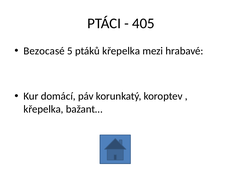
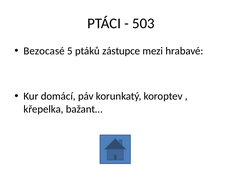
405: 405 -> 503
ptáků křepelka: křepelka -> zástupce
